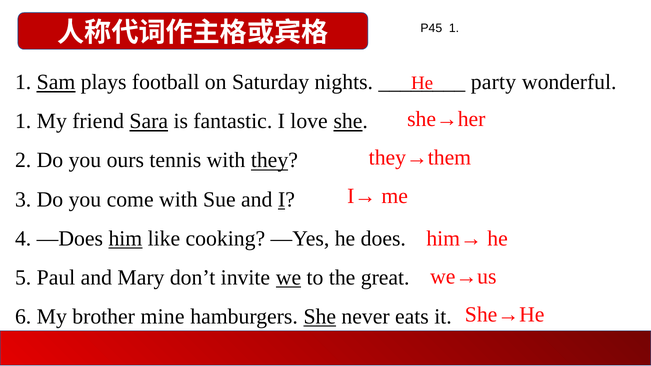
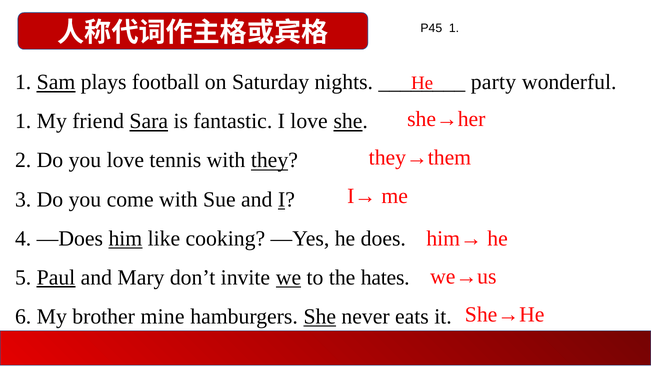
you ours: ours -> love
Paul underline: none -> present
great: great -> hates
